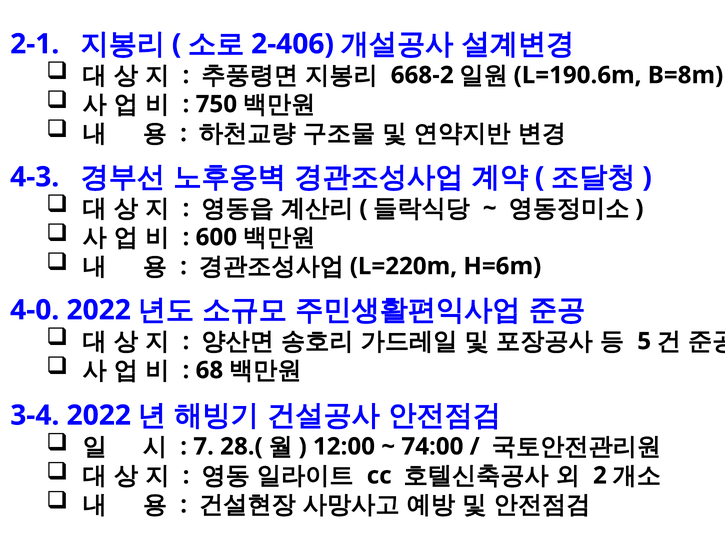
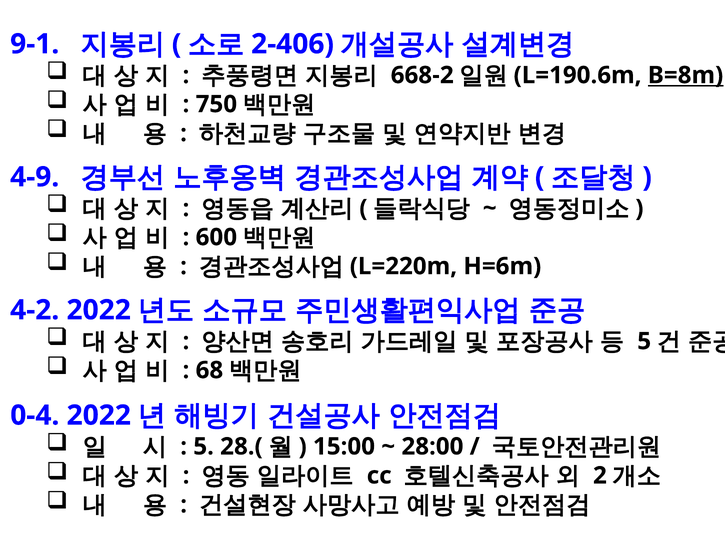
2-1: 2-1 -> 9-1
B=8m underline: none -> present
4-3: 4-3 -> 4-9
4-0: 4-0 -> 4-2
3-4: 3-4 -> 0-4
7 at (204, 446): 7 -> 5
12:00: 12:00 -> 15:00
74:00: 74:00 -> 28:00
